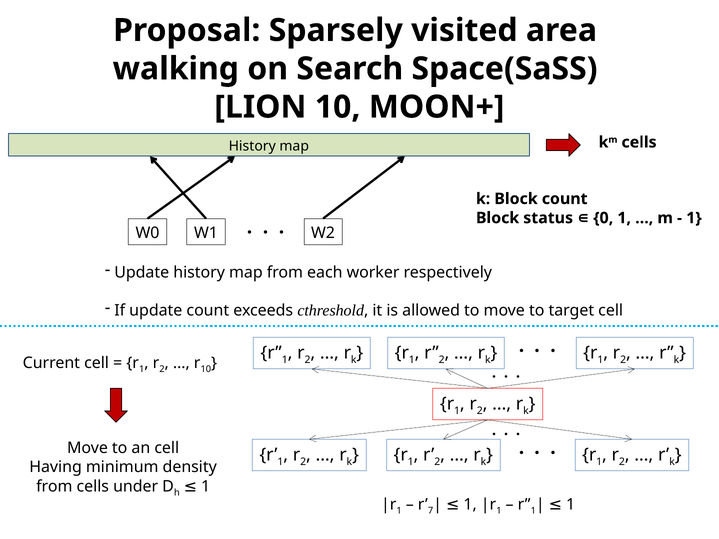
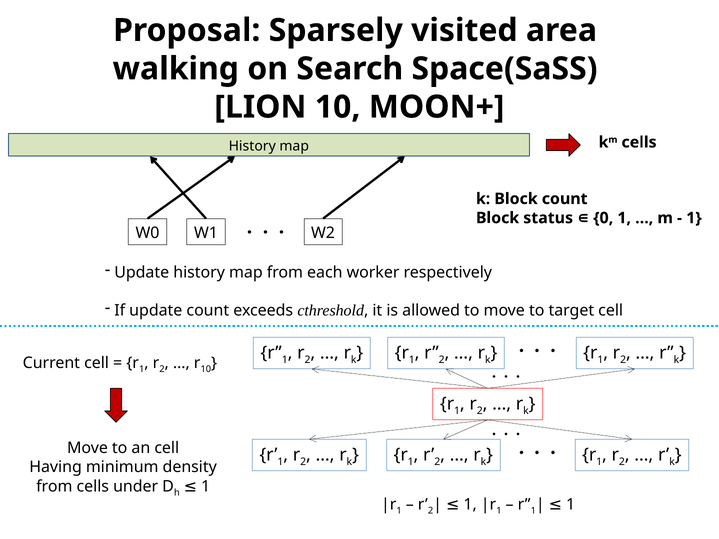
7 at (431, 511): 7 -> 2
